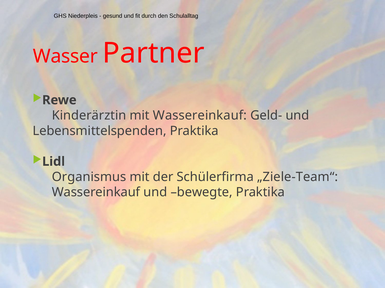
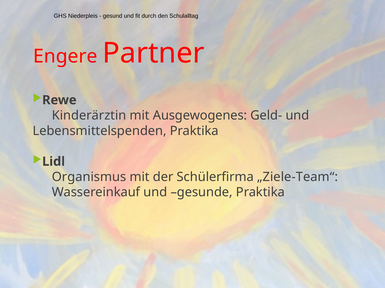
Wasser: Wasser -> Engere
mit Wassereinkauf: Wassereinkauf -> Ausgewogenes
bewegte: bewegte -> gesunde
